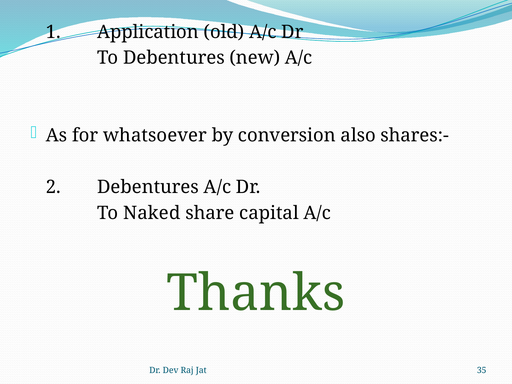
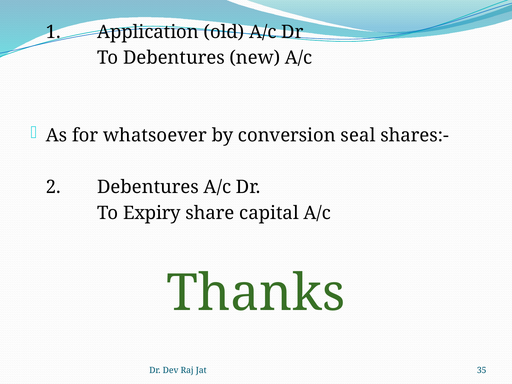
also: also -> seal
Naked: Naked -> Expiry
